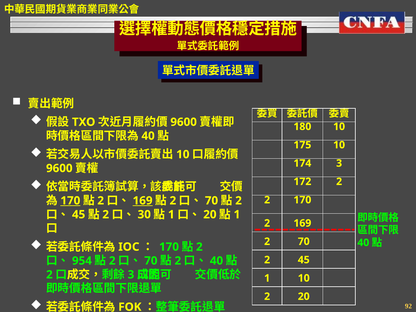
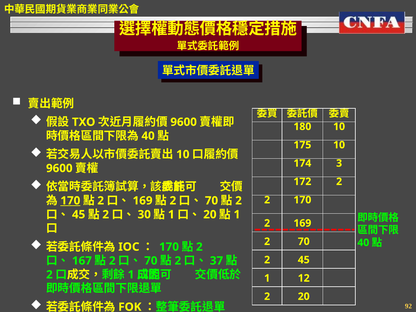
169 at (143, 201) underline: present -> none
954: 954 -> 167
40 at (216, 261): 40 -> 37
3 at (131, 275): 3 -> 1
1 10: 10 -> 12
